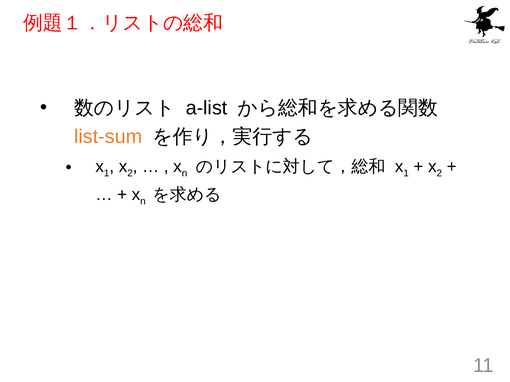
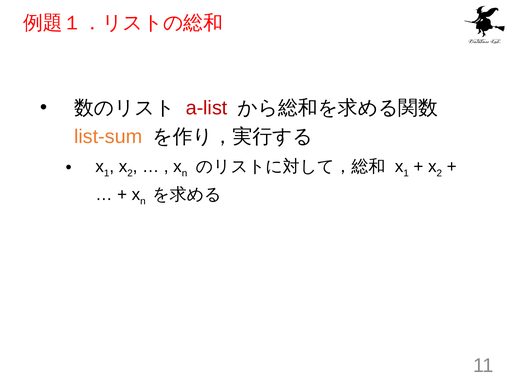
a-list colour: black -> red
